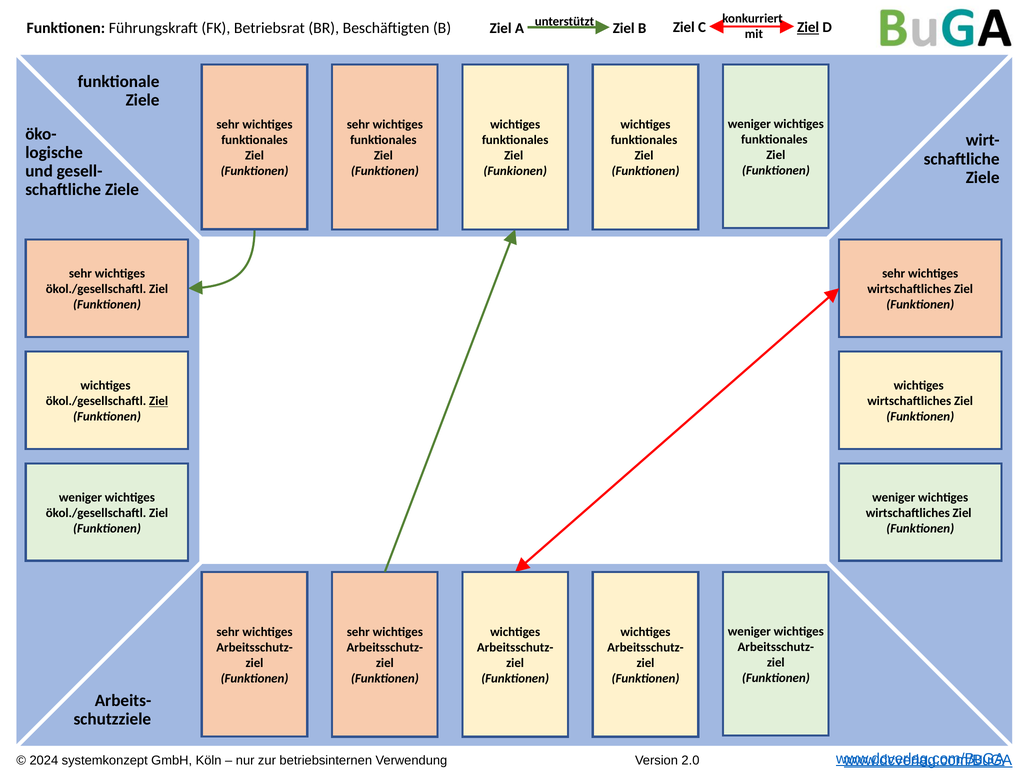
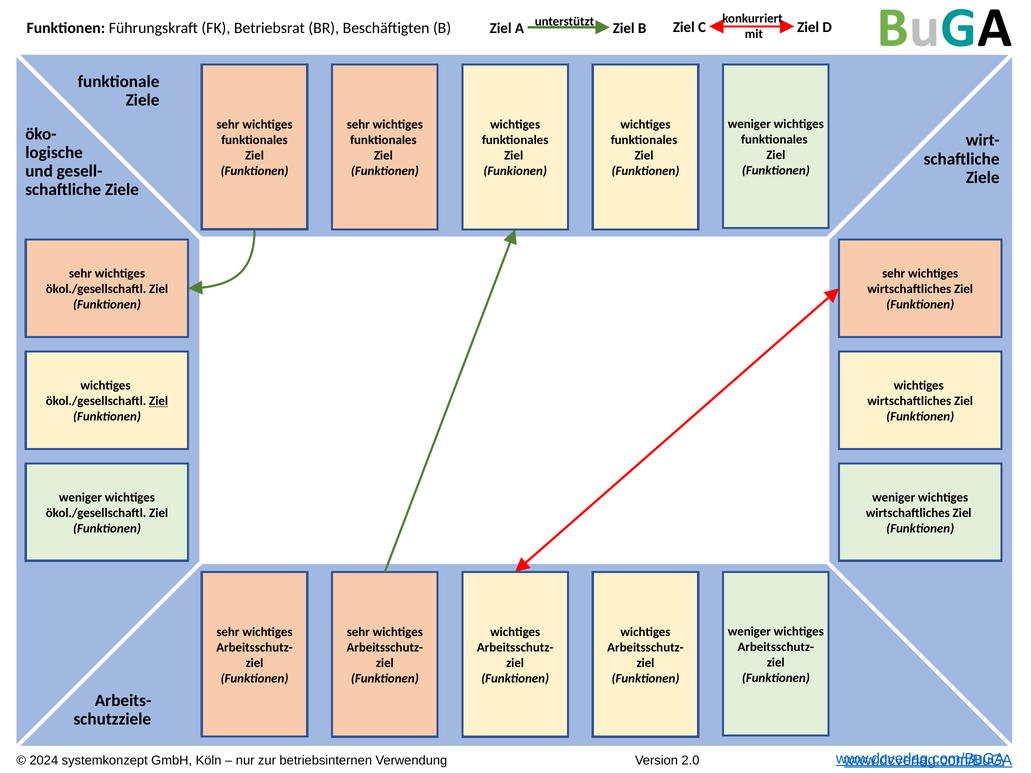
Ziel at (808, 27) underline: present -> none
